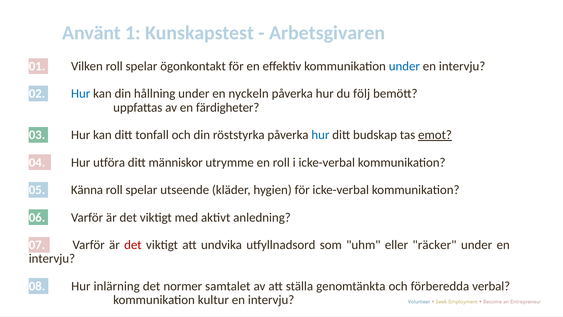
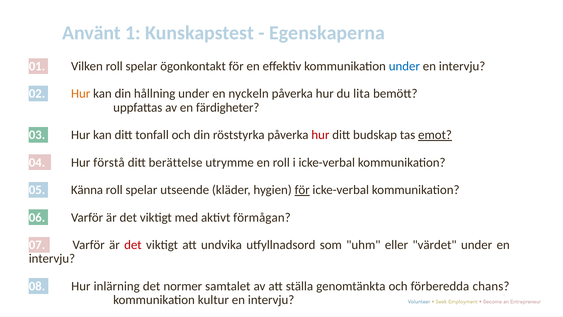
Arbetsgivaren: Arbetsgivaren -> Egenskaperna
Hur at (81, 94) colour: blue -> orange
följ: följ -> lita
hur at (320, 135) colour: blue -> red
utföra: utföra -> förstå
människor: människor -> berättelse
för at (302, 190) underline: none -> present
anledning: anledning -> förmågan
räcker: räcker -> värdet
verbal: verbal -> chans
